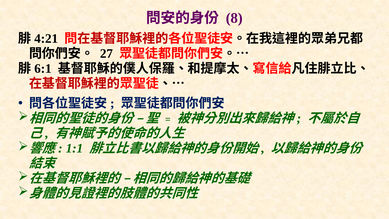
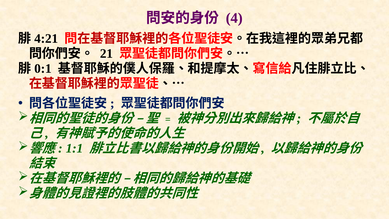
8: 8 -> 4
27: 27 -> 21
6:1: 6:1 -> 0:1
